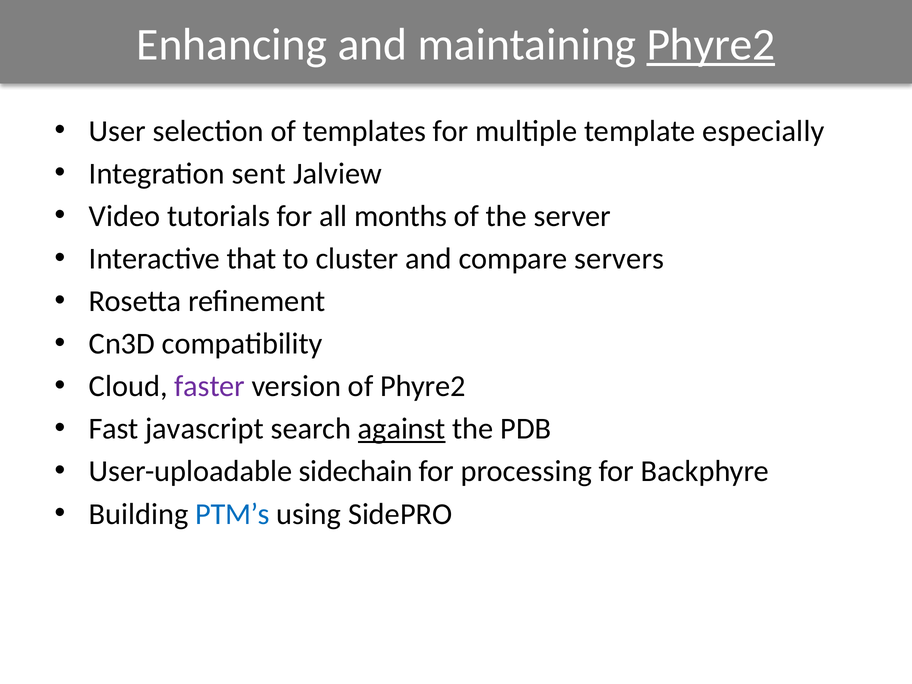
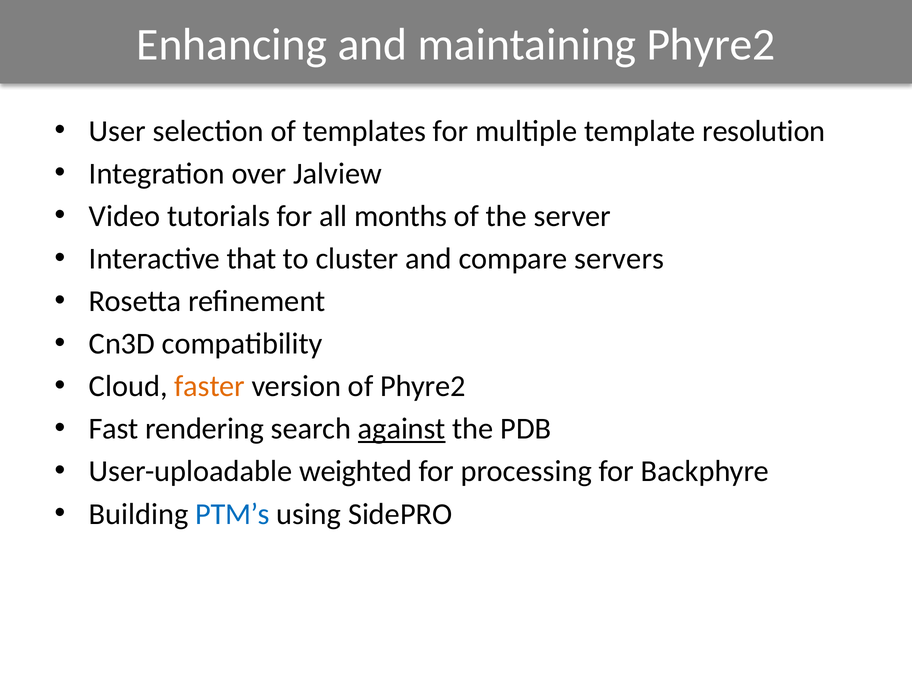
Phyre2 at (711, 45) underline: present -> none
especially: especially -> resolution
sent: sent -> over
faster colour: purple -> orange
javascript: javascript -> rendering
sidechain: sidechain -> weighted
